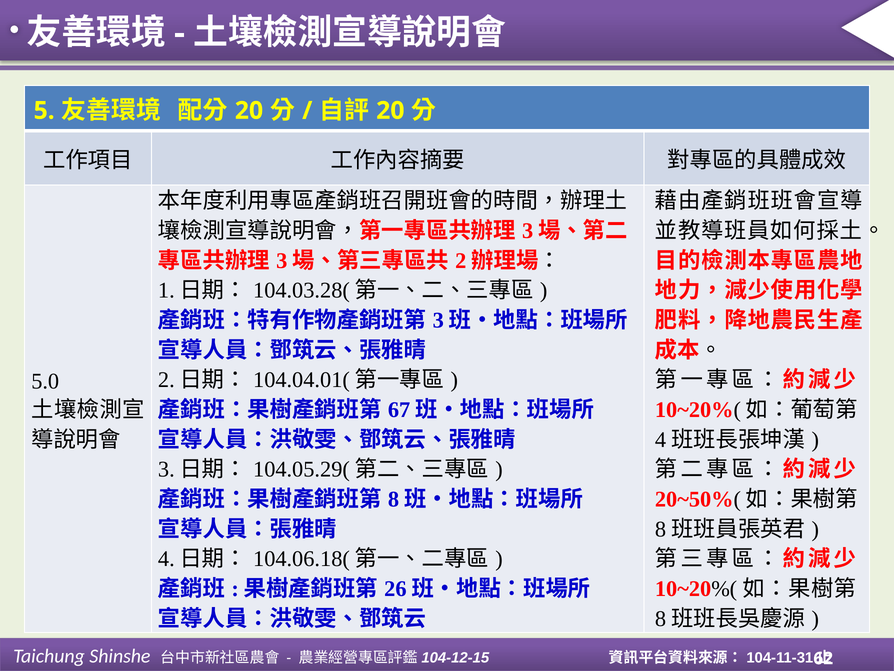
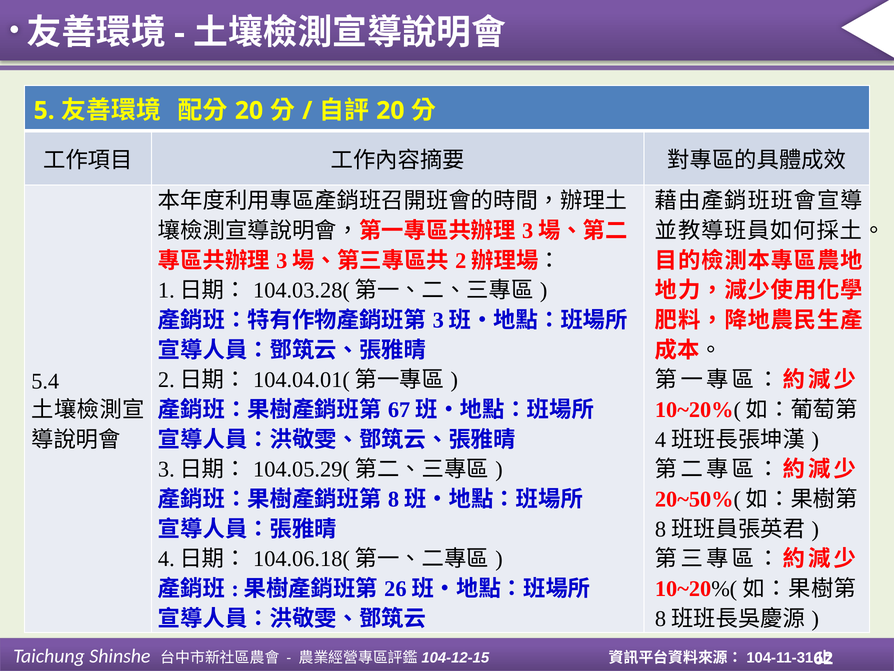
5.0: 5.0 -> 5.4
